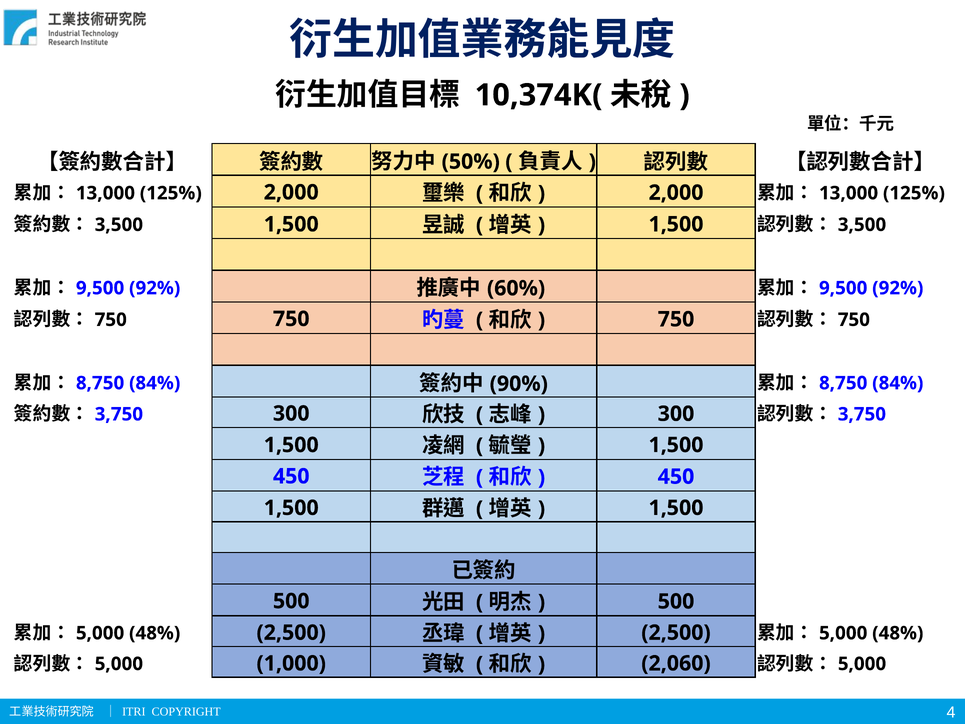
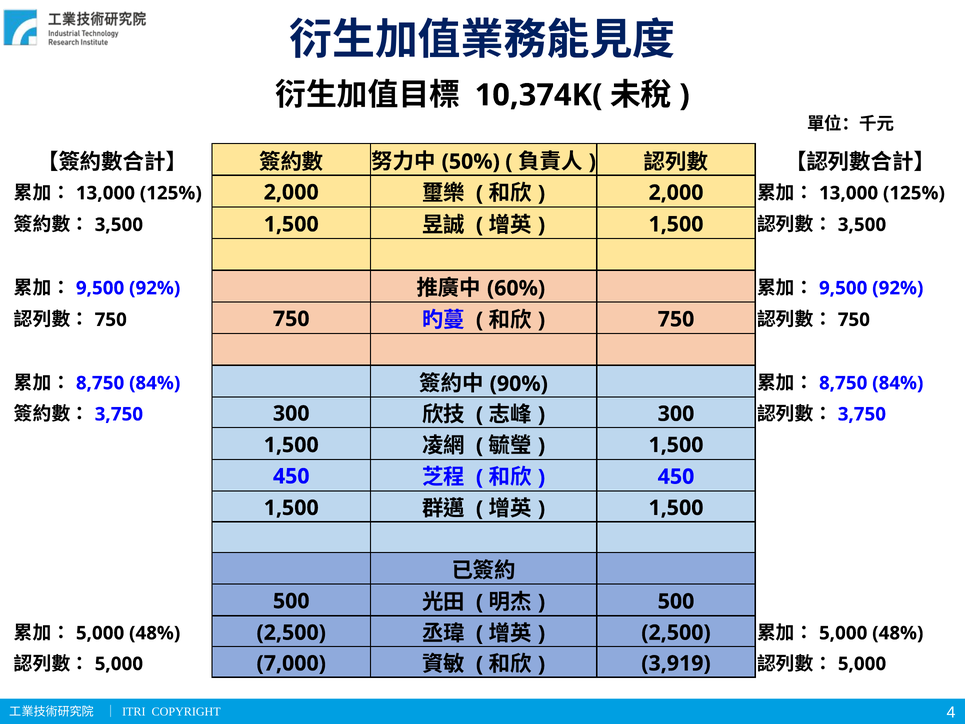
1,000: 1,000 -> 7,000
2,060: 2,060 -> 3,919
